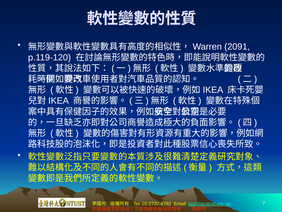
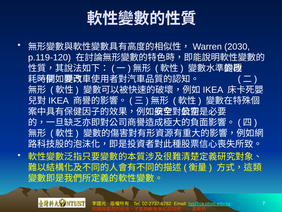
2091: 2091 -> 2030
